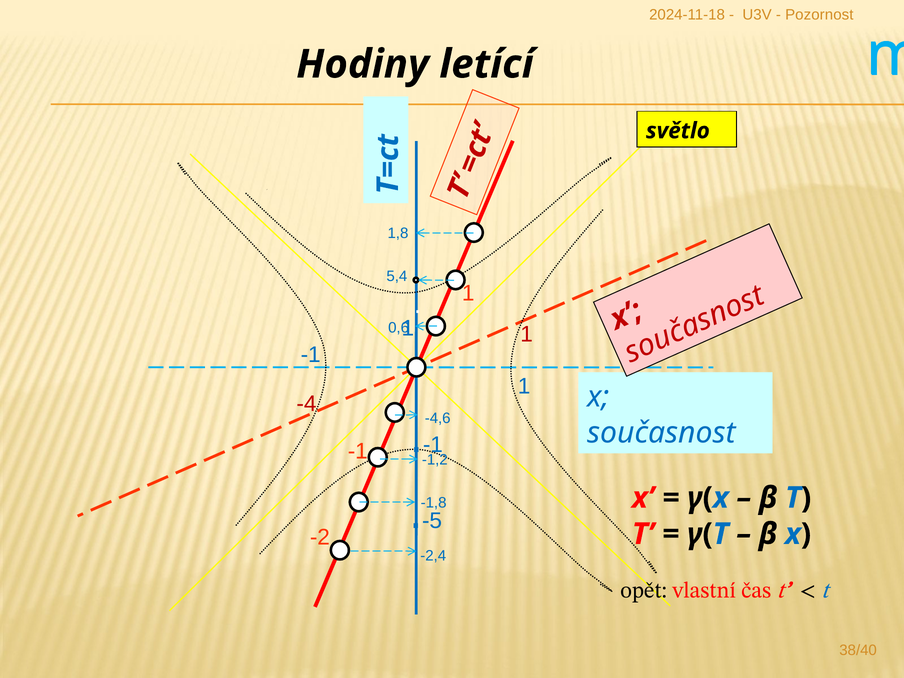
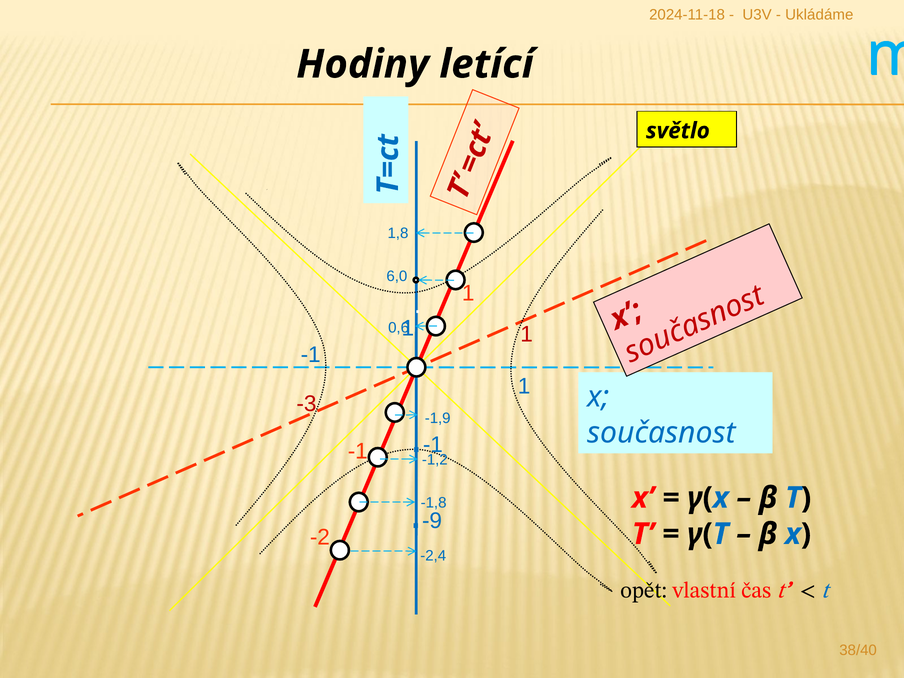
Pozornost: Pozornost -> Ukládáme
5,4: 5,4 -> 6,0
-4: -4 -> -3
-4,6: -4,6 -> -1,9
-5: -5 -> -9
